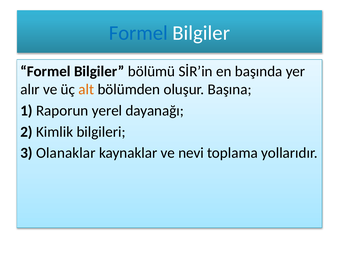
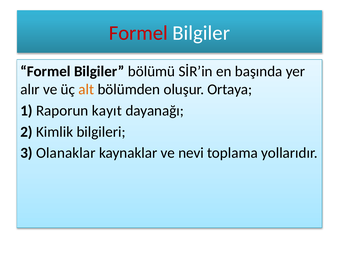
Formel at (138, 33) colour: blue -> red
Başına: Başına -> Ortaya
yerel: yerel -> kayıt
